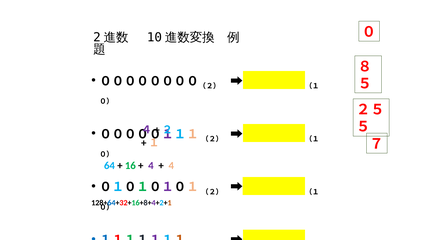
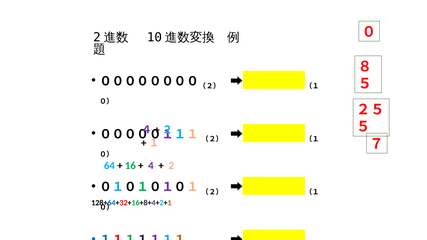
4 at (171, 166): 4 -> 2
